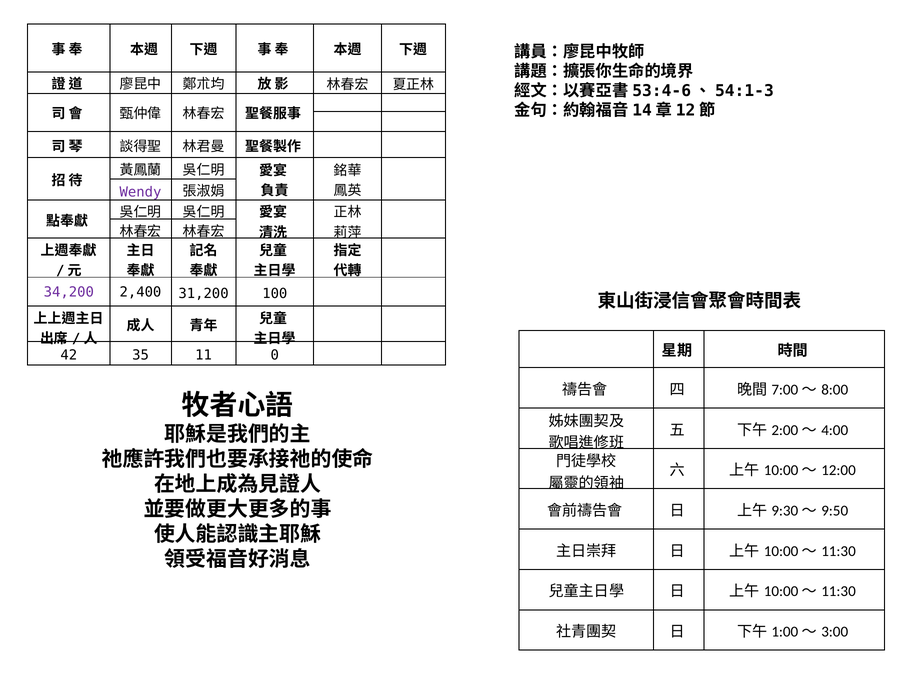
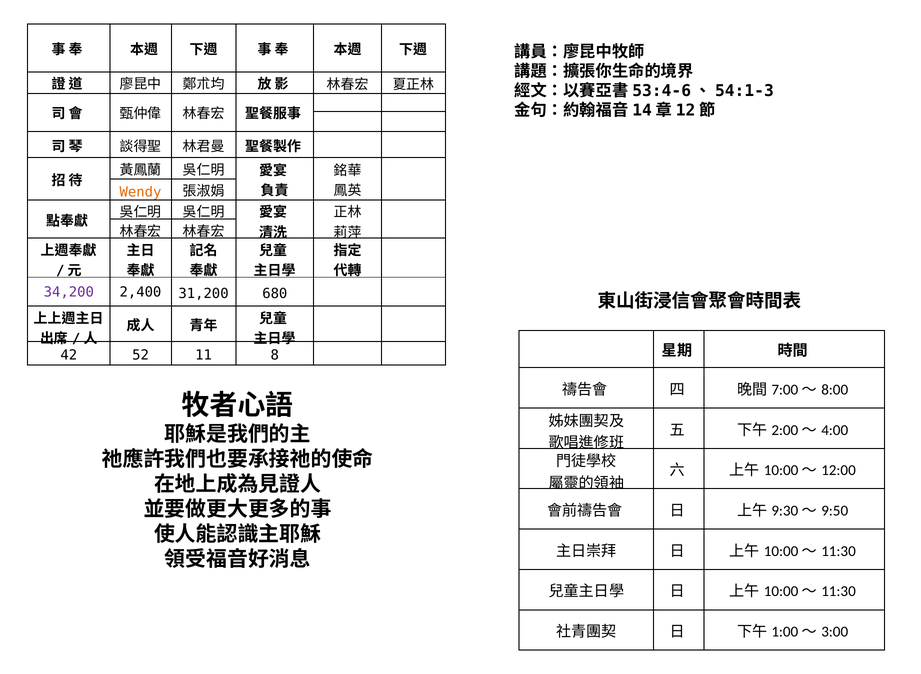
Wendy colour: purple -> orange
100: 100 -> 680
35: 35 -> 52
0: 0 -> 8
